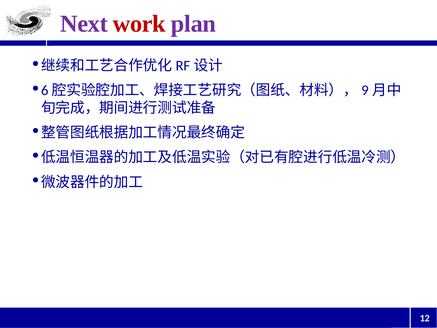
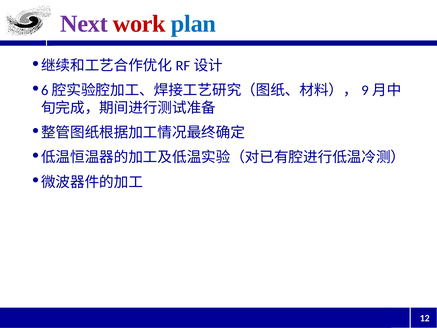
plan colour: purple -> blue
